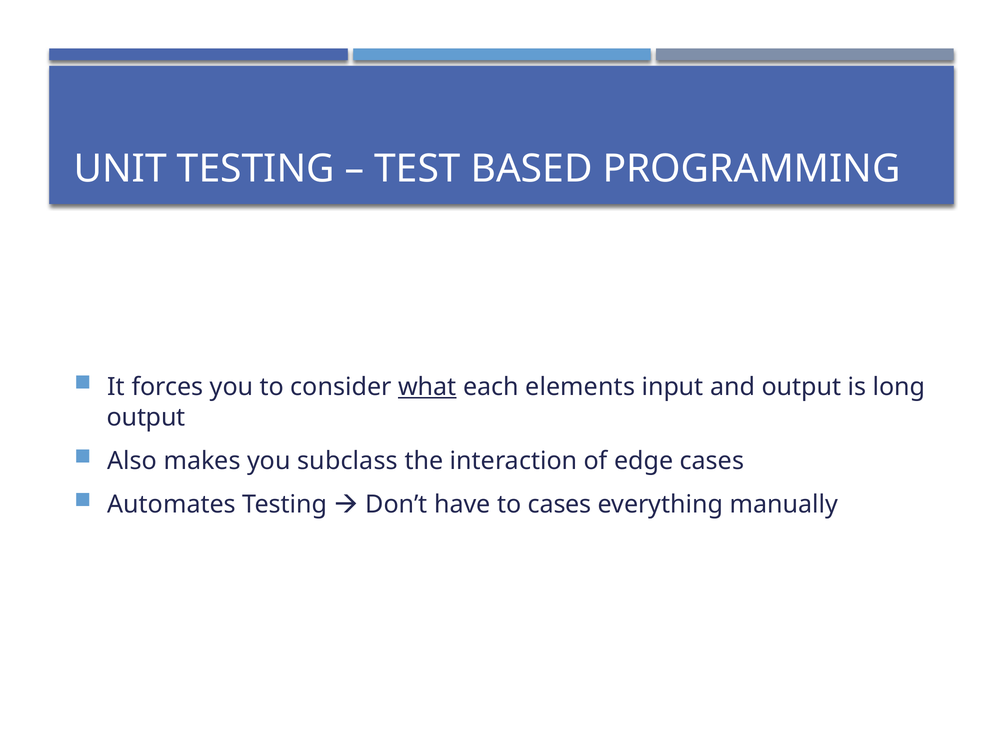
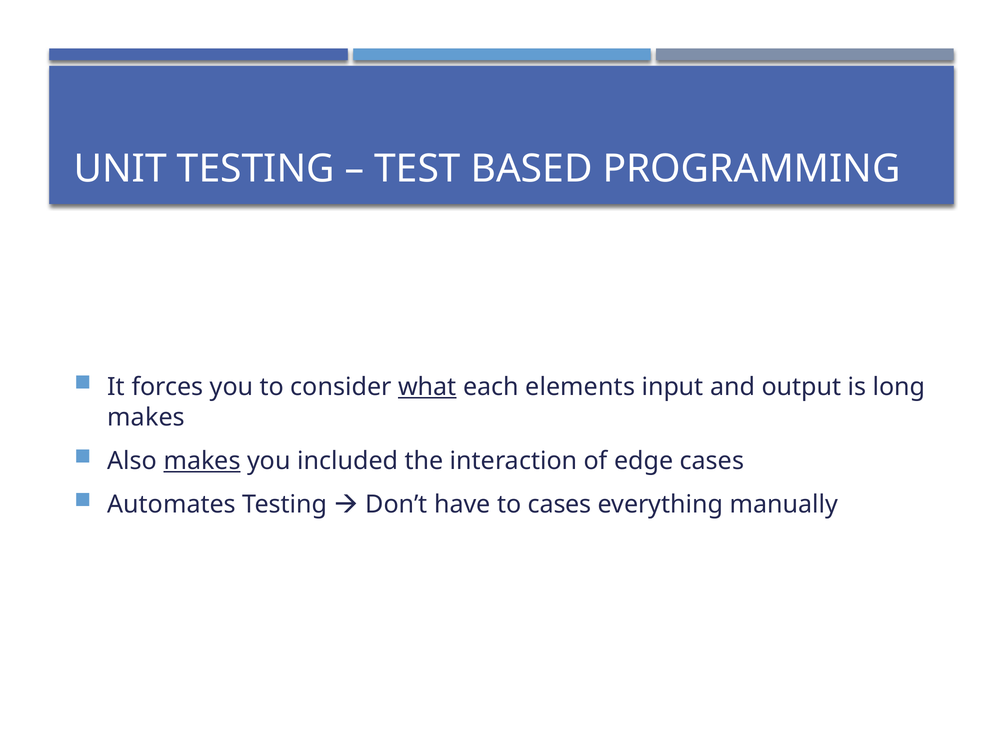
output at (146, 417): output -> makes
makes at (202, 461) underline: none -> present
subclass: subclass -> included
